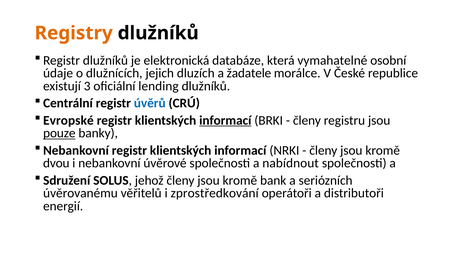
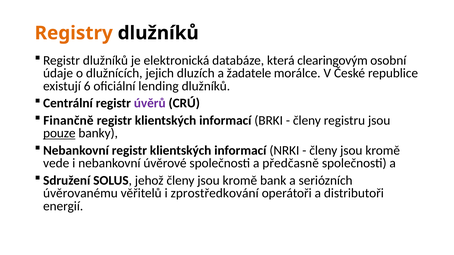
vymahatelné: vymahatelné -> clearingovým
3: 3 -> 6
úvěrů colour: blue -> purple
Evropské: Evropské -> Finančně
informací at (225, 121) underline: present -> none
dvou: dvou -> vede
nabídnout: nabídnout -> předčasně
